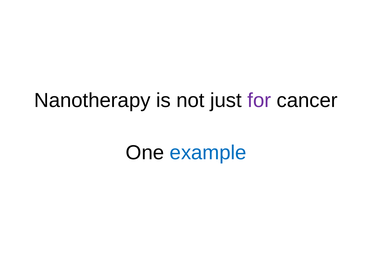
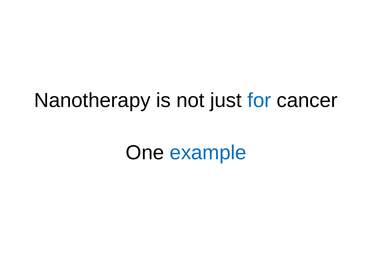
for colour: purple -> blue
